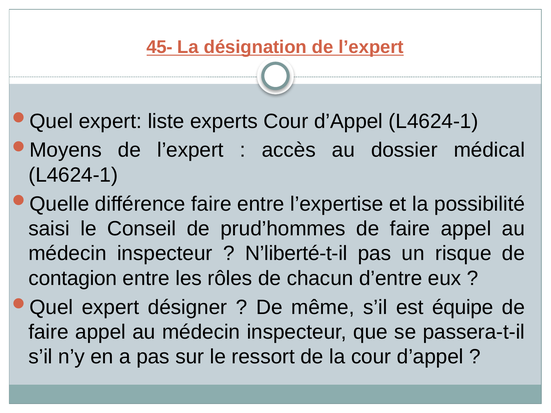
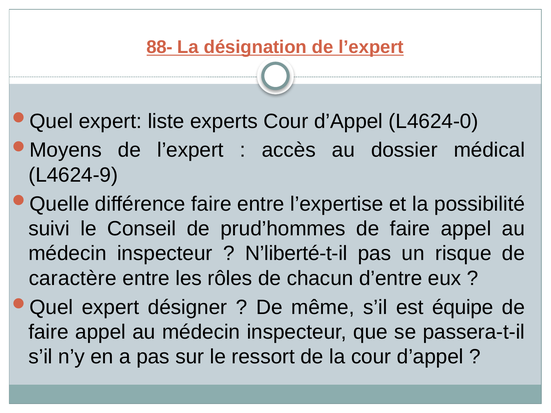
45-: 45- -> 88-
d’Appel L4624-1: L4624-1 -> L4624-0
L4624-1 at (73, 175): L4624-1 -> L4624-9
saisi: saisi -> suivi
contagion: contagion -> caractère
